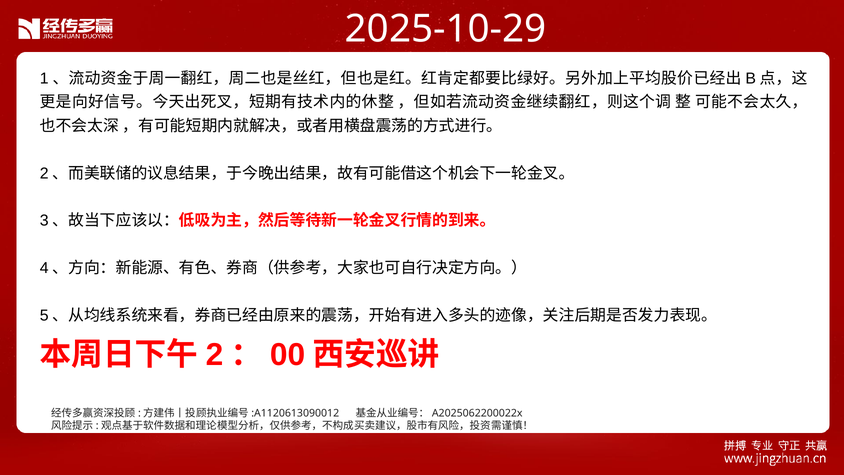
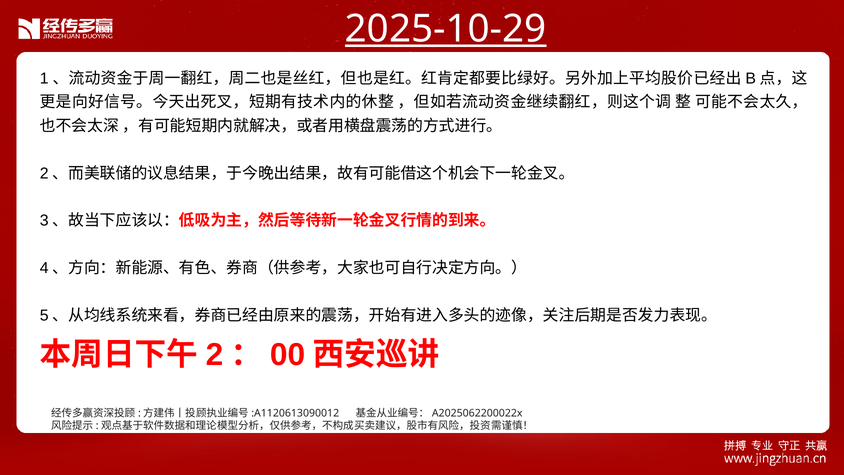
2025-10-29 underline: none -> present
